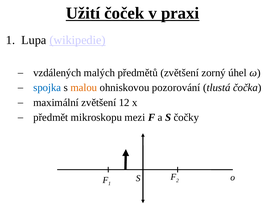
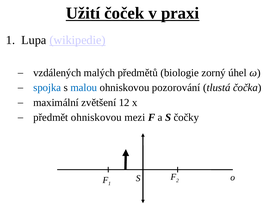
předmětů zvětšení: zvětšení -> biologie
malou colour: orange -> blue
předmět mikroskopu: mikroskopu -> ohniskovou
